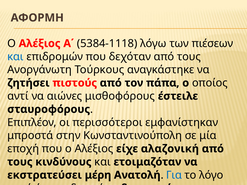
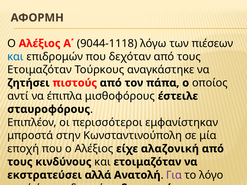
5384-1118: 5384-1118 -> 9044-1118
Ανοργάνωτη at (40, 70): Ανοργάνωτη -> Ετοιμαζόταν
αιώνες: αιώνες -> έπιπλα
μέρη: μέρη -> αλλά
Για colour: blue -> purple
